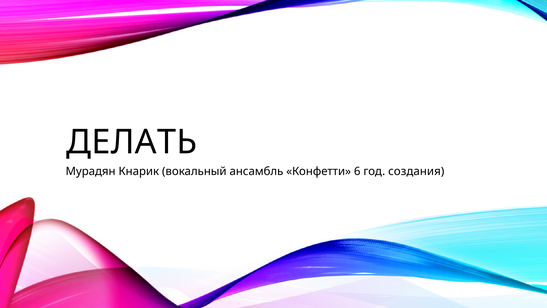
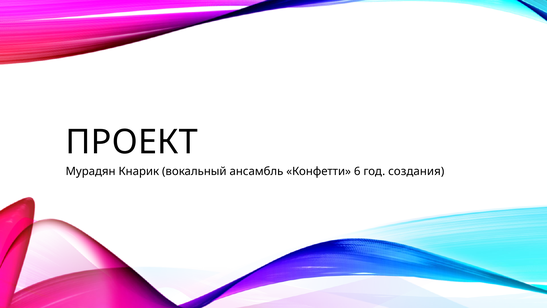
ДЕЛАТЬ: ДЕЛАТЬ -> ПРОЕКТ
